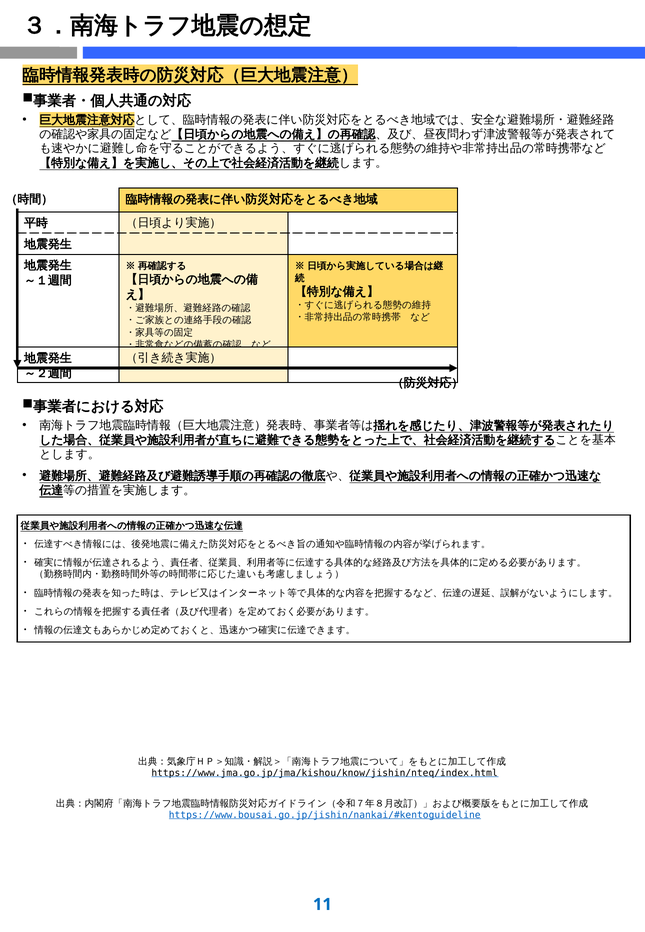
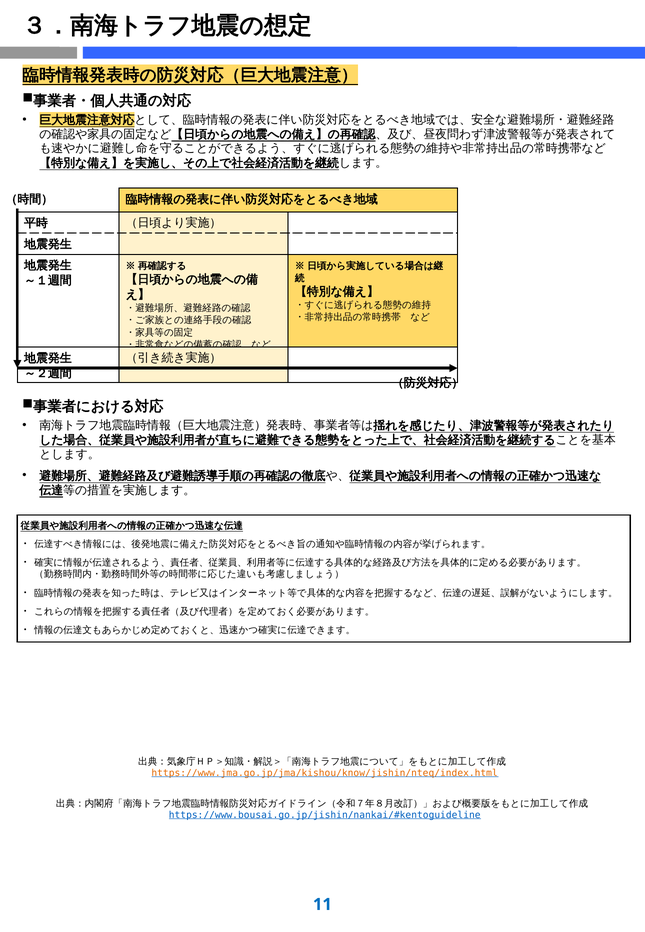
https://www.jma.go.jp/jma/kishou/know/jishin/nteq/index.html colour: black -> orange
